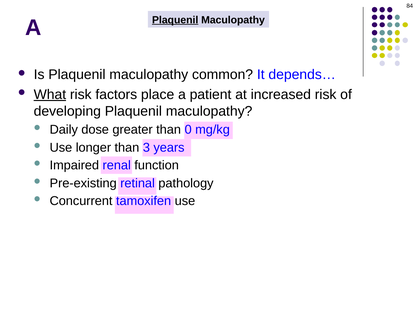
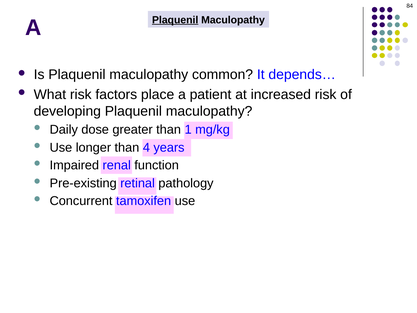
What underline: present -> none
0: 0 -> 1
3: 3 -> 4
